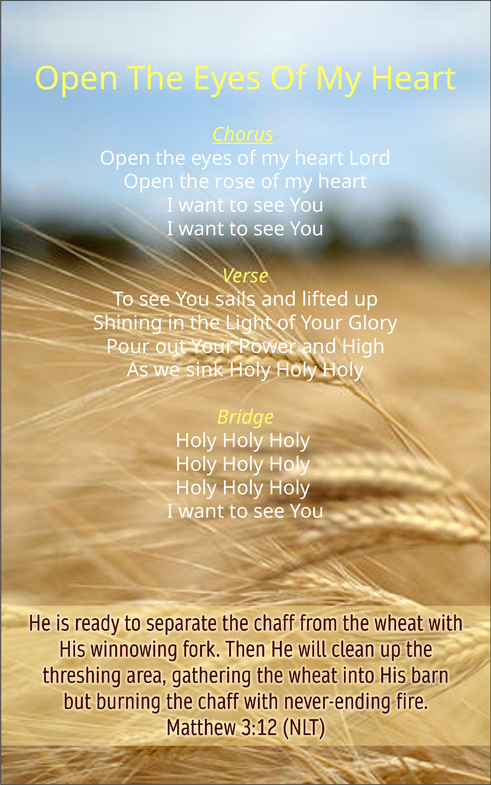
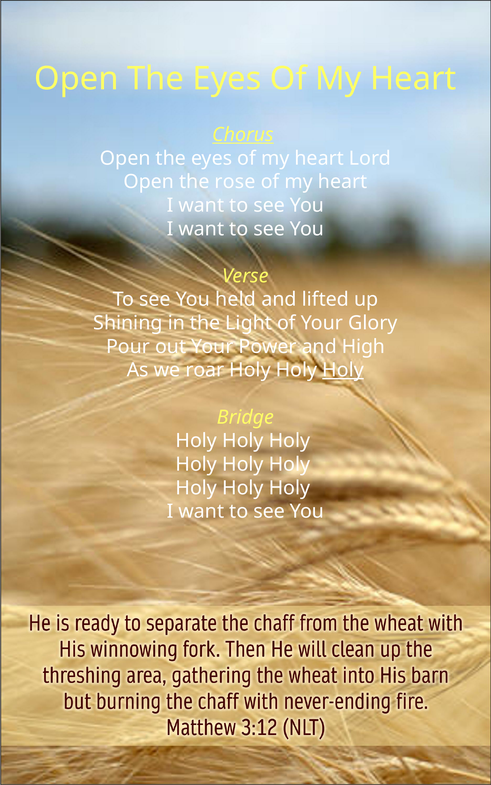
sails: sails -> held
sink: sink -> roar
Holy at (343, 370) underline: none -> present
